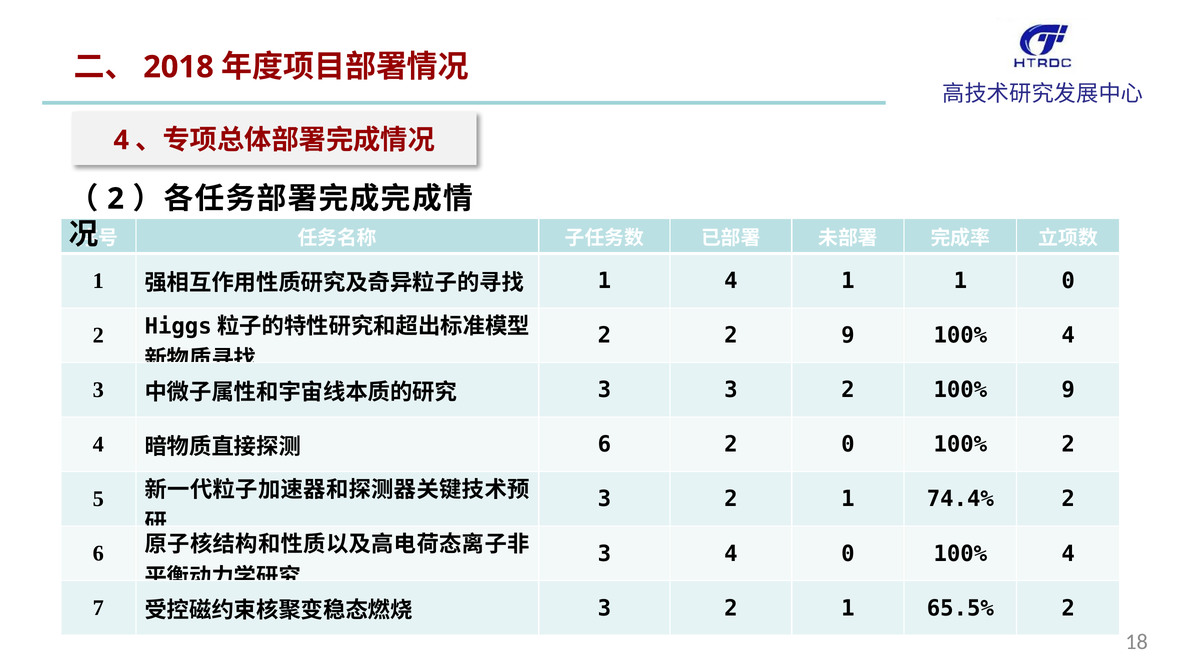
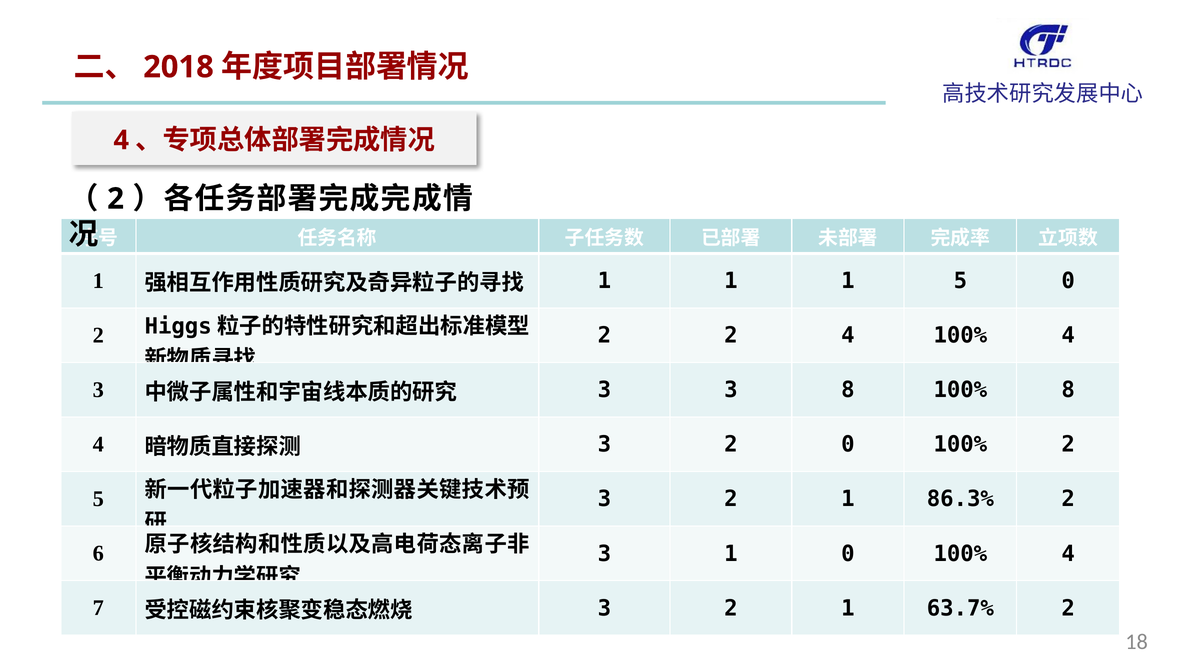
4 at (731, 281): 4 -> 1
1 1: 1 -> 5
2 9: 9 -> 4
3 3 2: 2 -> 8
100% 9: 9 -> 8
6 at (604, 444): 6 -> 3
74.4%: 74.4% -> 86.3%
3 4: 4 -> 1
65.5%: 65.5% -> 63.7%
